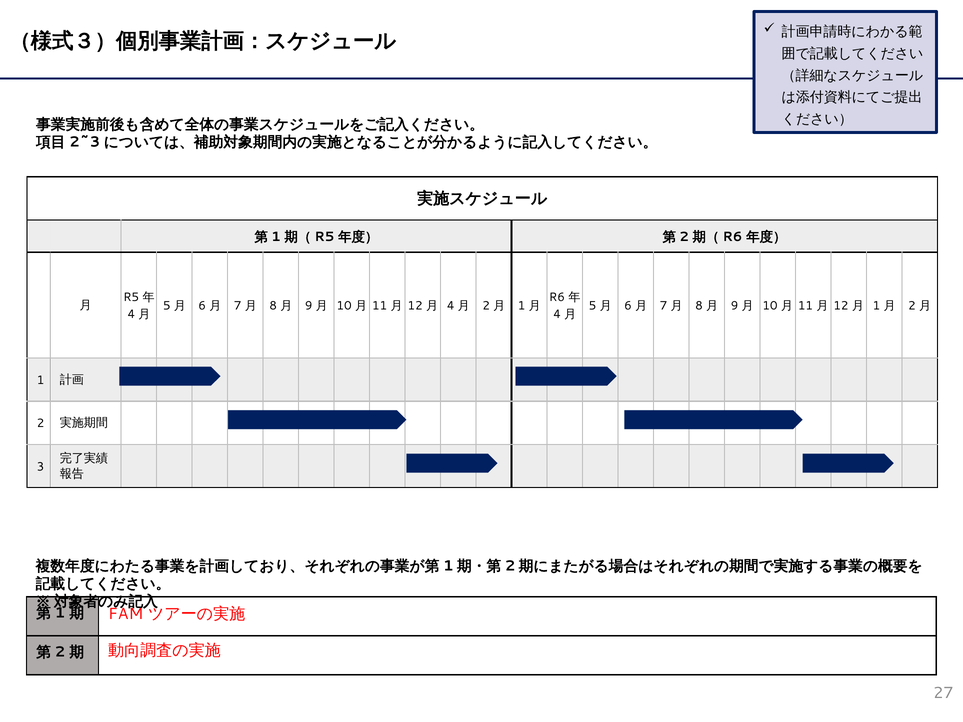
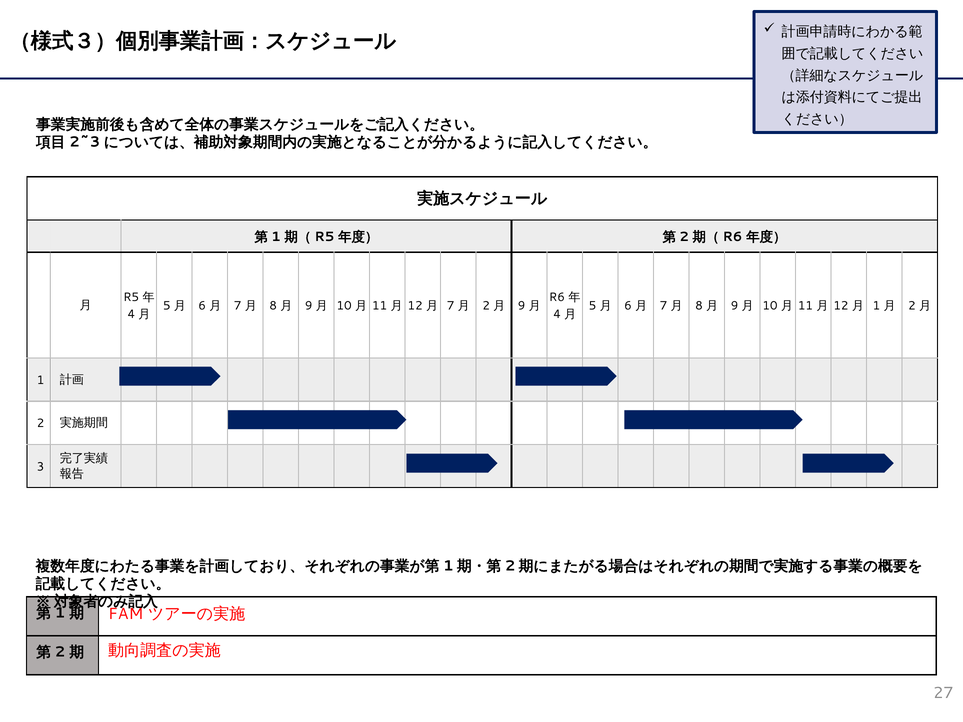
4 at (451, 306): 4 -> 7
1 at (522, 306): 1 -> 9
